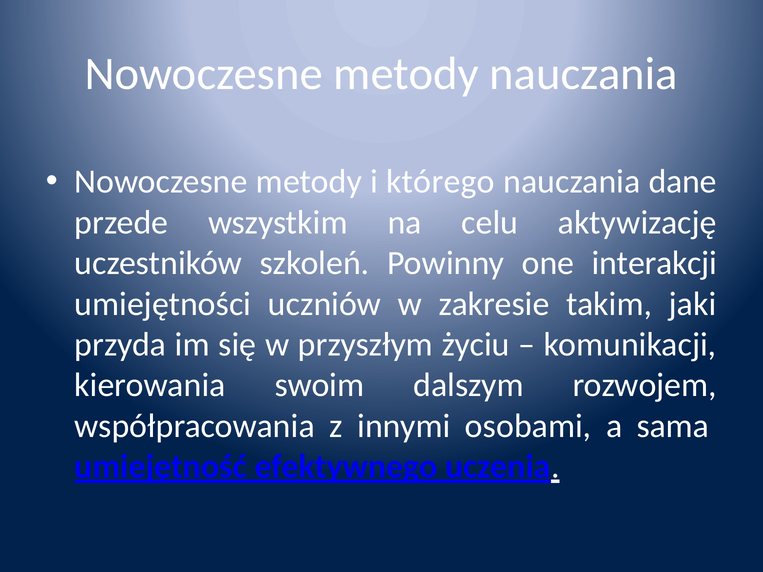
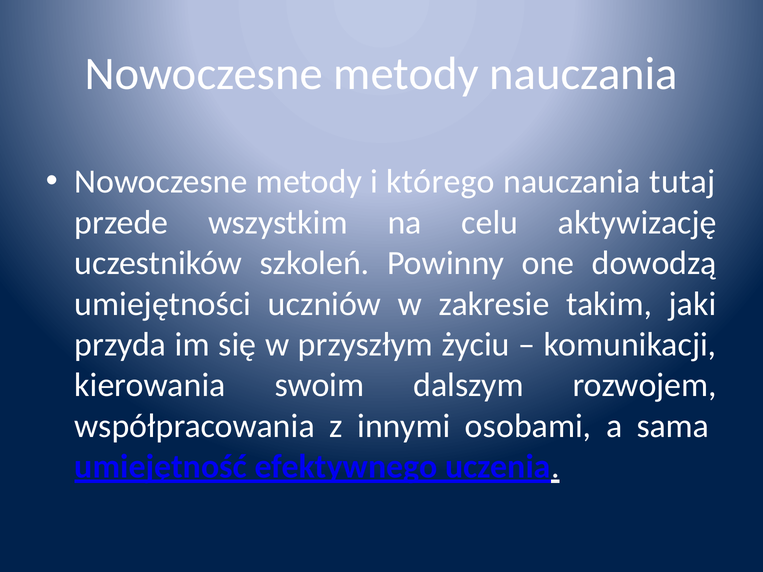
dane: dane -> tutaj
interakcji: interakcji -> dowodzą
